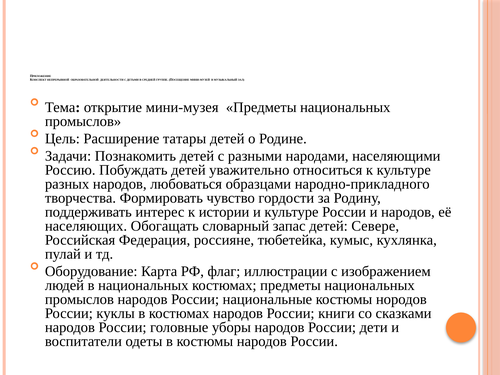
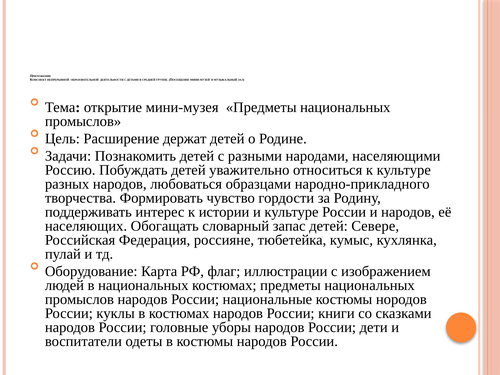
татары: татары -> держат
